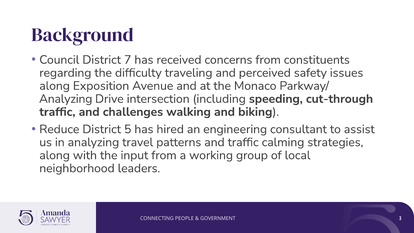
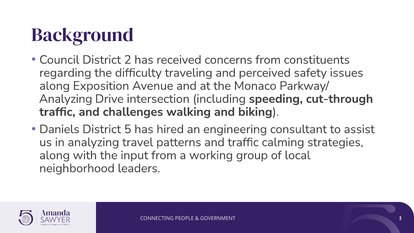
7: 7 -> 2
Reduce: Reduce -> Daniels
